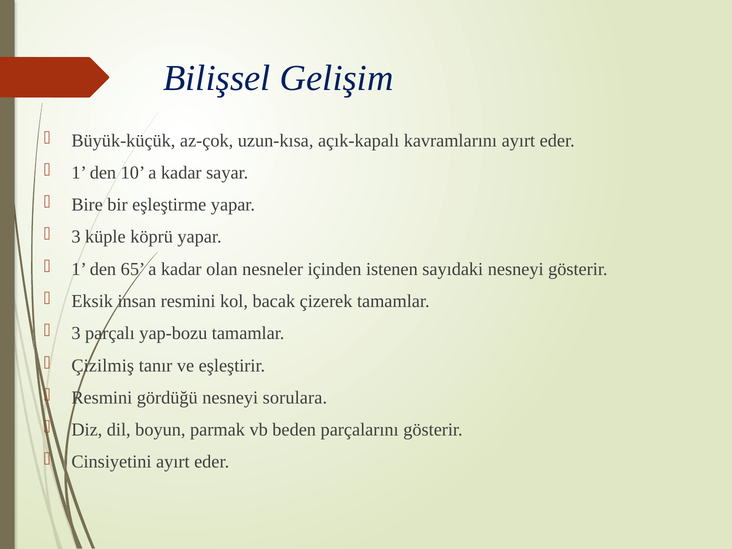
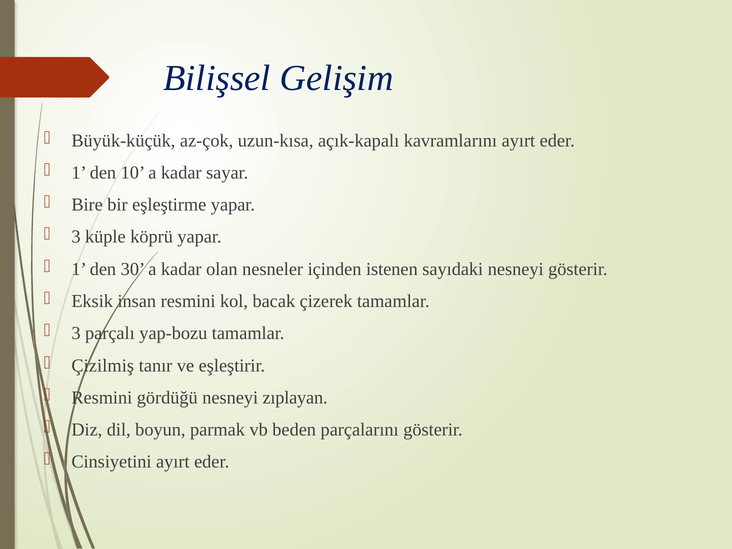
65: 65 -> 30
sorulara: sorulara -> zıplayan
